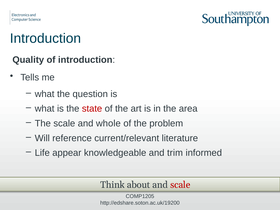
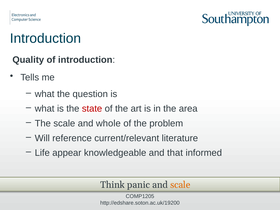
trim: trim -> that
about: about -> panic
scale at (180, 185) colour: red -> orange
